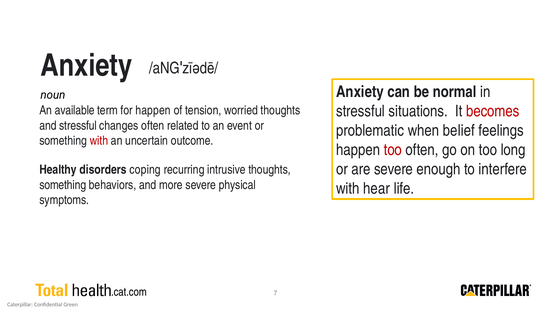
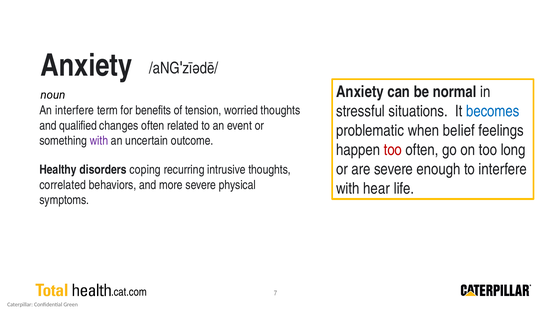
becomes colour: red -> blue
An available: available -> interfere
for happen: happen -> benefits
and stressful: stressful -> qualified
with at (99, 141) colour: red -> purple
something at (63, 185): something -> correlated
